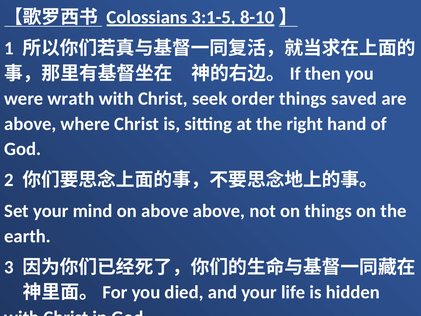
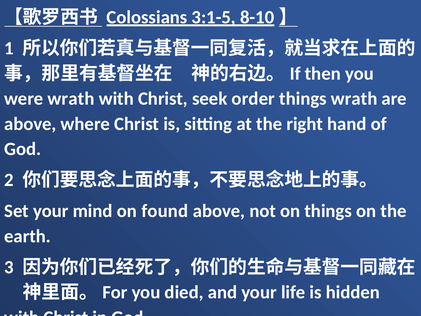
things saved: saved -> wrath
on above: above -> found
